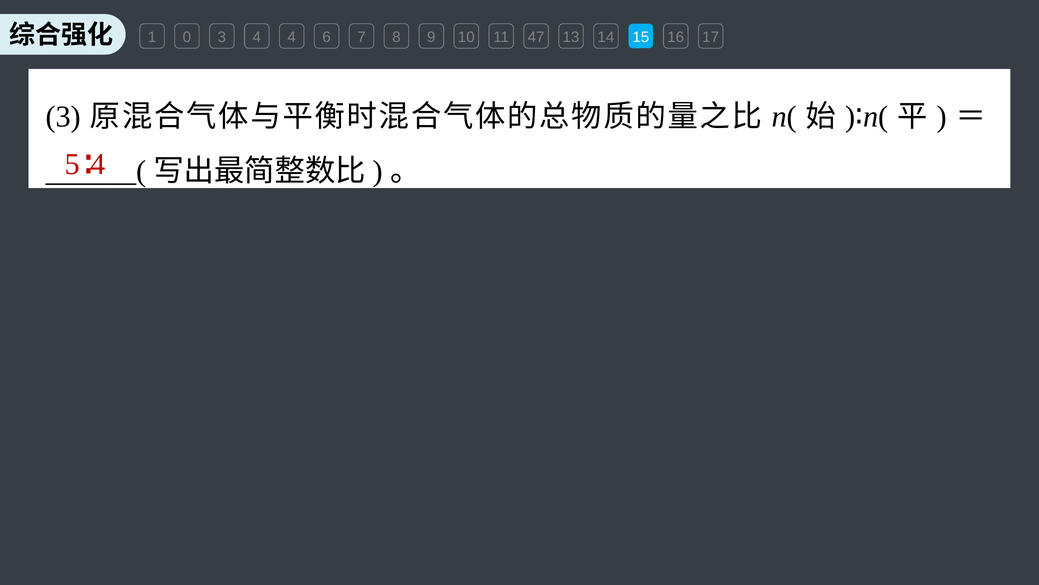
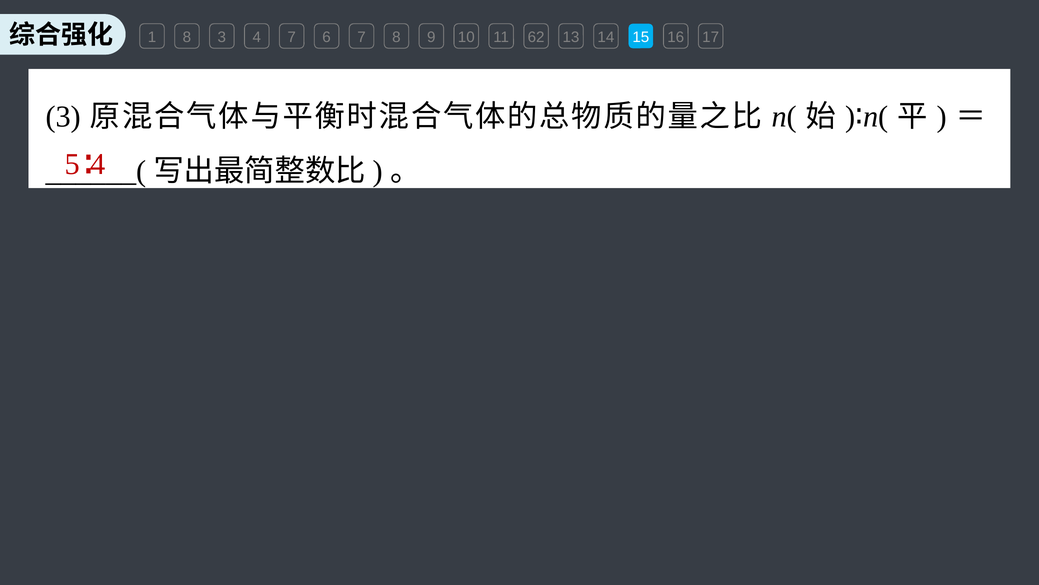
1 0: 0 -> 8
4 4: 4 -> 7
47: 47 -> 62
